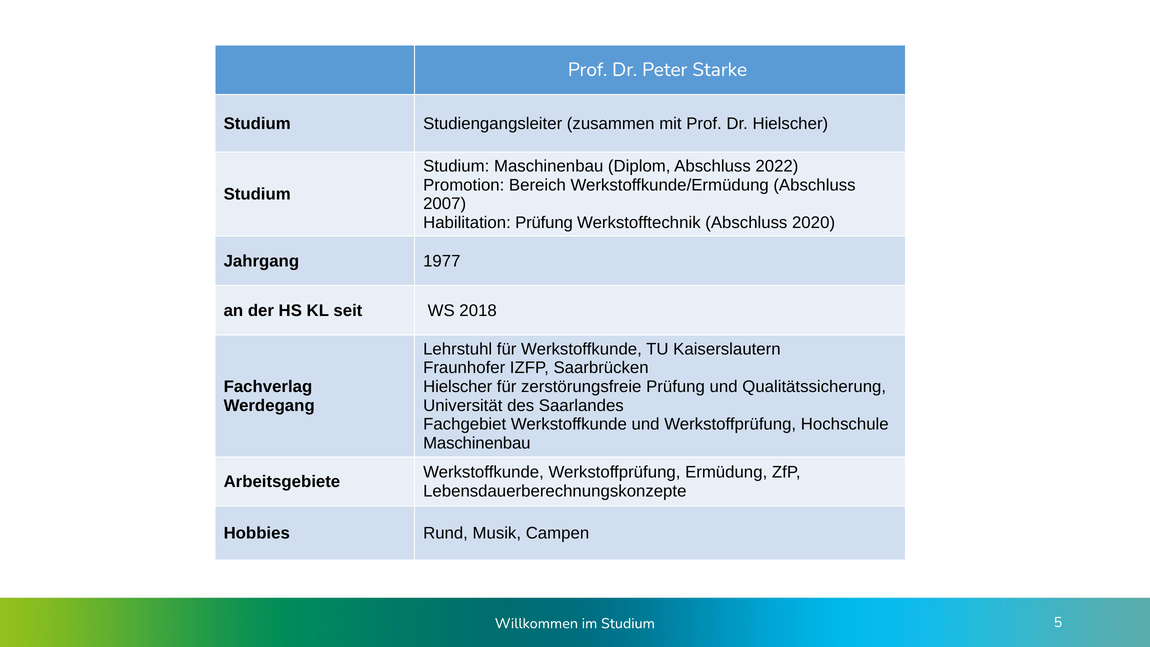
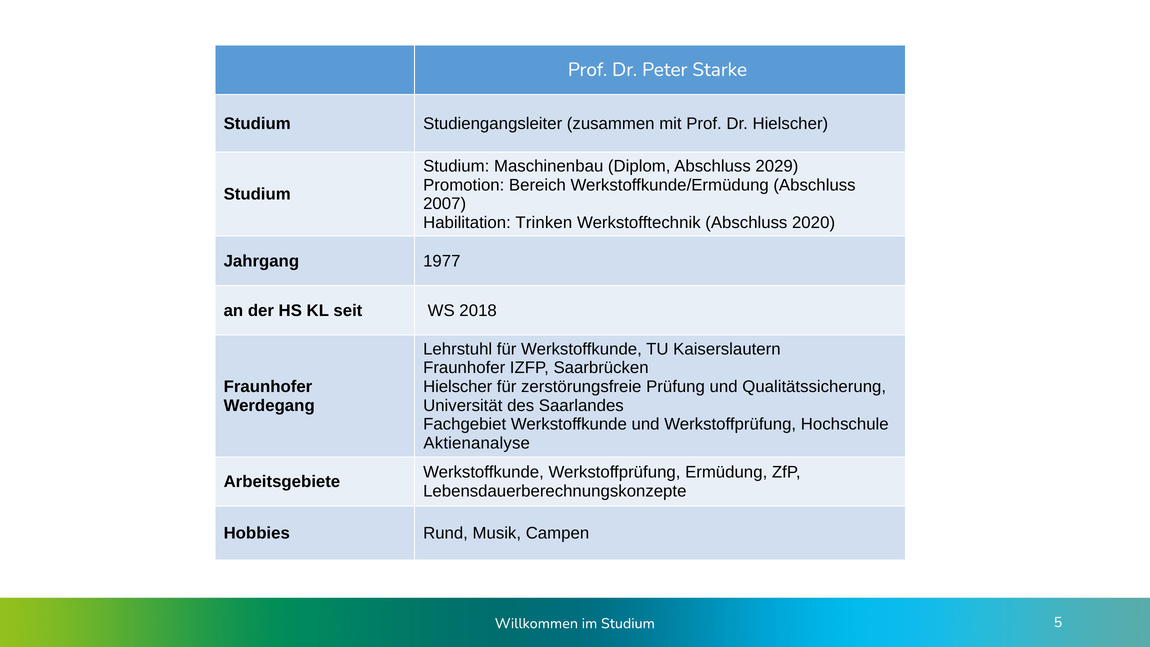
2022: 2022 -> 2029
Habilitation Prüfung: Prüfung -> Trinken
Fachverlag at (268, 387): Fachverlag -> Fraunhofer
Maschinenbau at (477, 443): Maschinenbau -> Aktienanalyse
